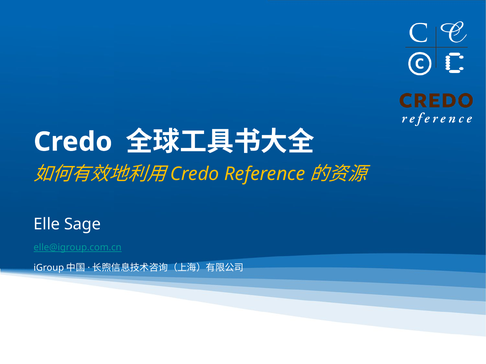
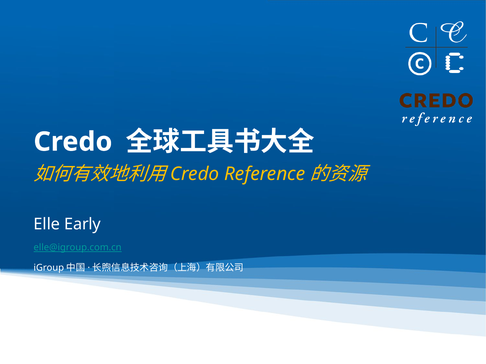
Sage: Sage -> Early
